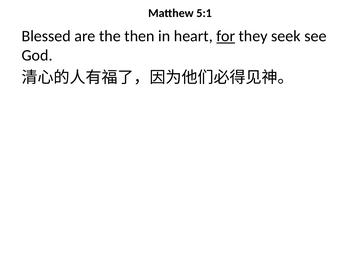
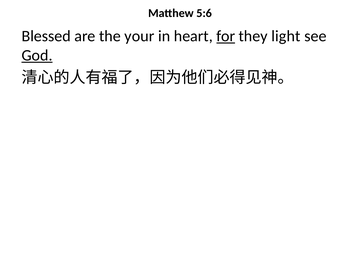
5:1: 5:1 -> 5:6
then: then -> your
seek: seek -> light
God underline: none -> present
